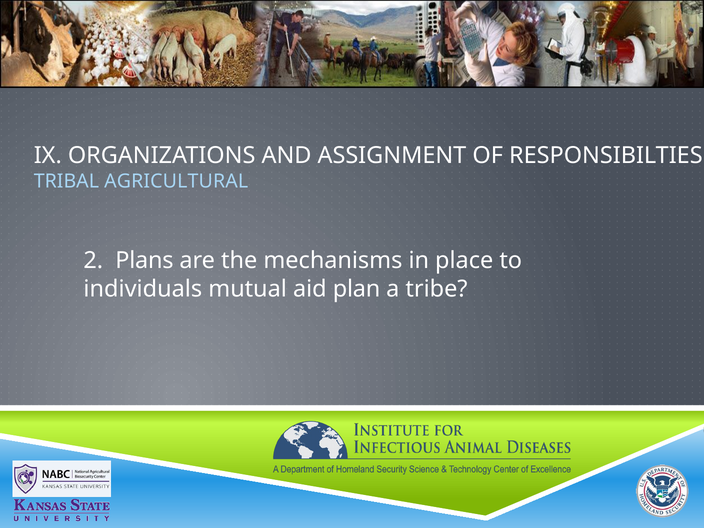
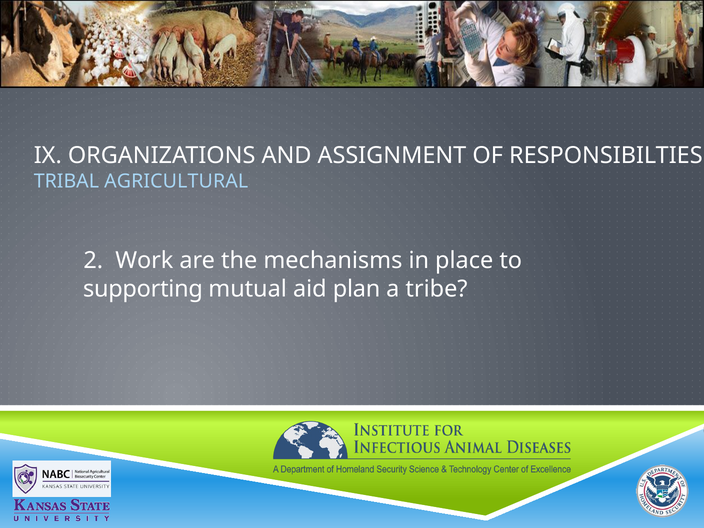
Plans: Plans -> Work
individuals: individuals -> supporting
